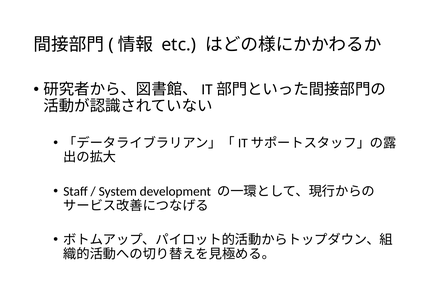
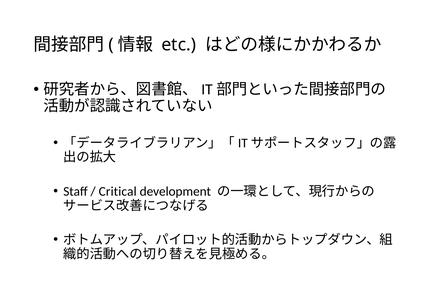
System: System -> Critical
